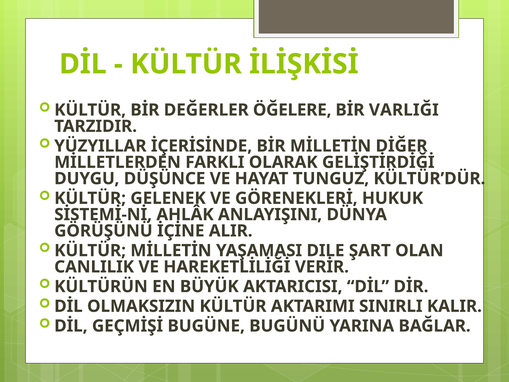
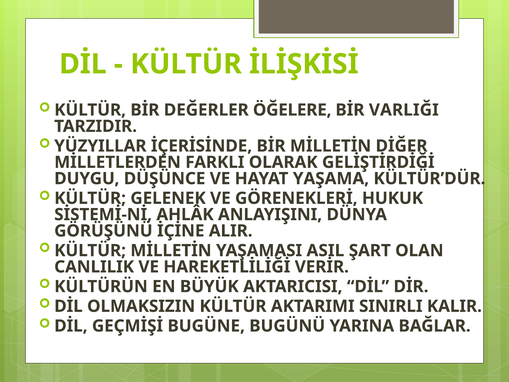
TUNGUZ: TUNGUZ -> YAŞAMA
DILE: DILE -> ASIL
